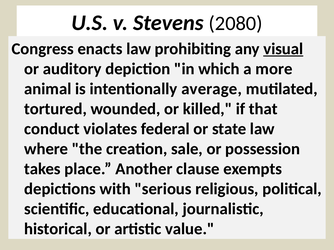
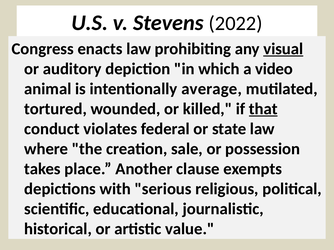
2080: 2080 -> 2022
more: more -> video
that underline: none -> present
